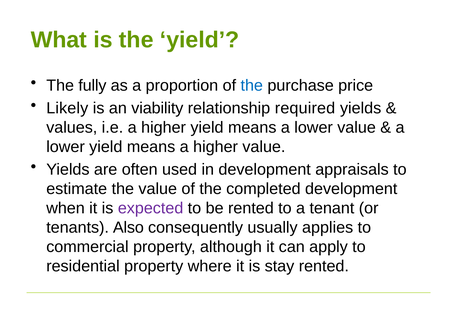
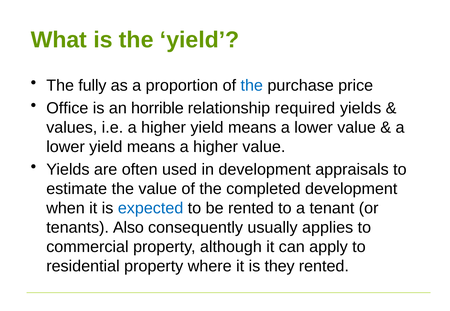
Likely: Likely -> Office
viability: viability -> horrible
expected colour: purple -> blue
stay: stay -> they
